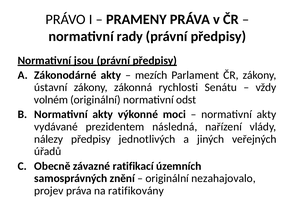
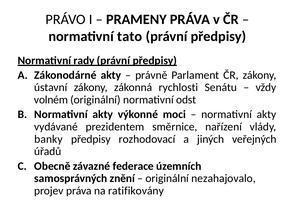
rady: rady -> tato
jsou: jsou -> rady
mezích: mezích -> právně
následná: následná -> směrnice
nálezy: nálezy -> banky
jednotlivých: jednotlivých -> rozhodovací
ratifikací: ratifikací -> federace
